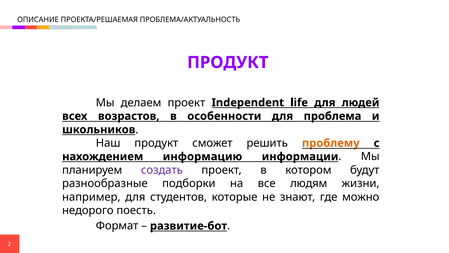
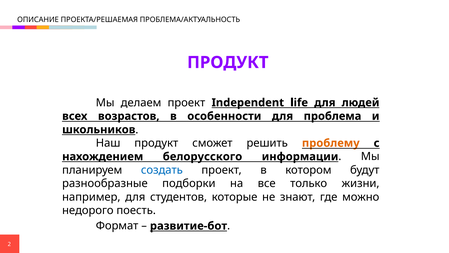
информацию: информацию -> белорусского
создать colour: purple -> blue
людям: людям -> только
